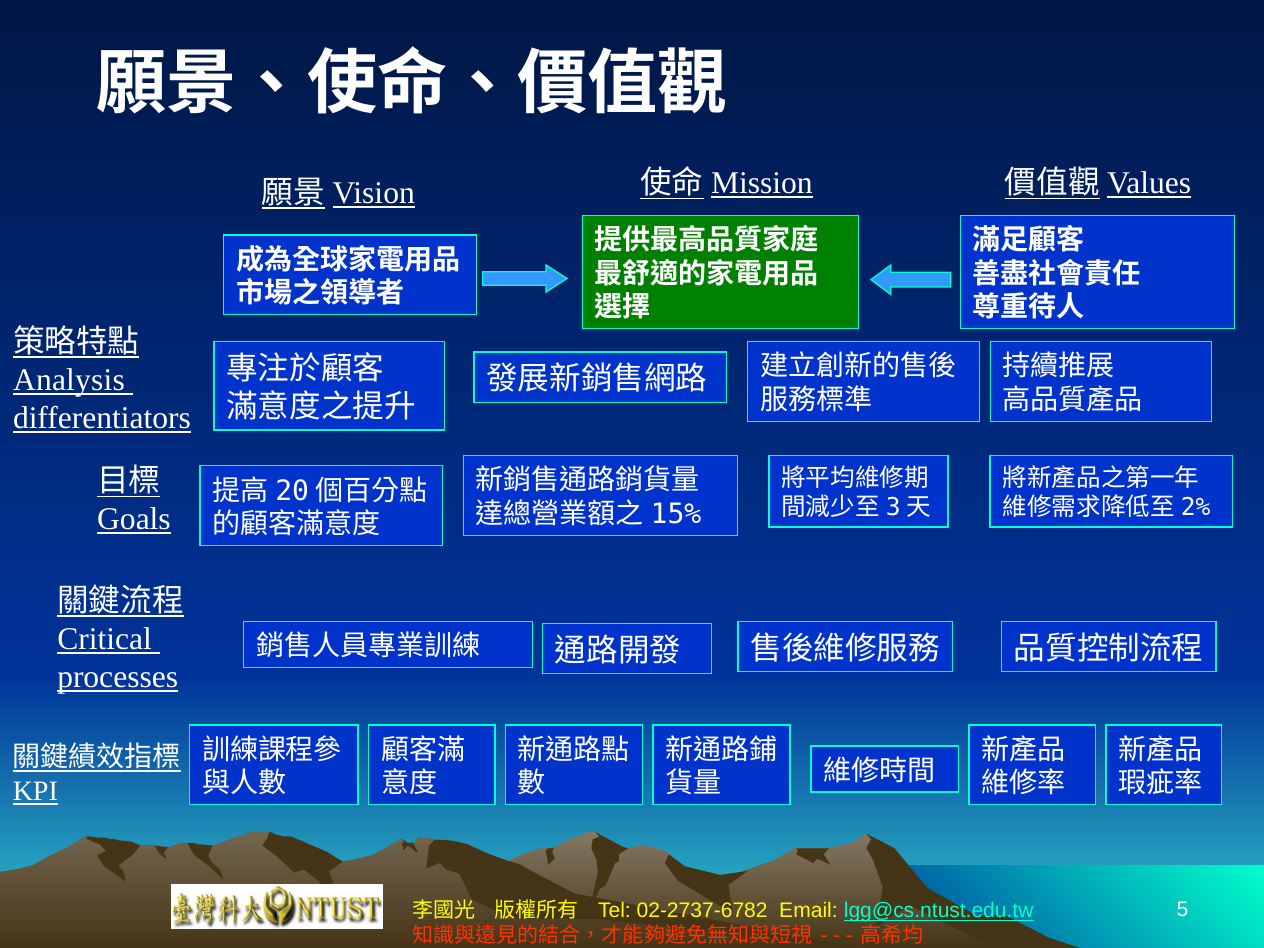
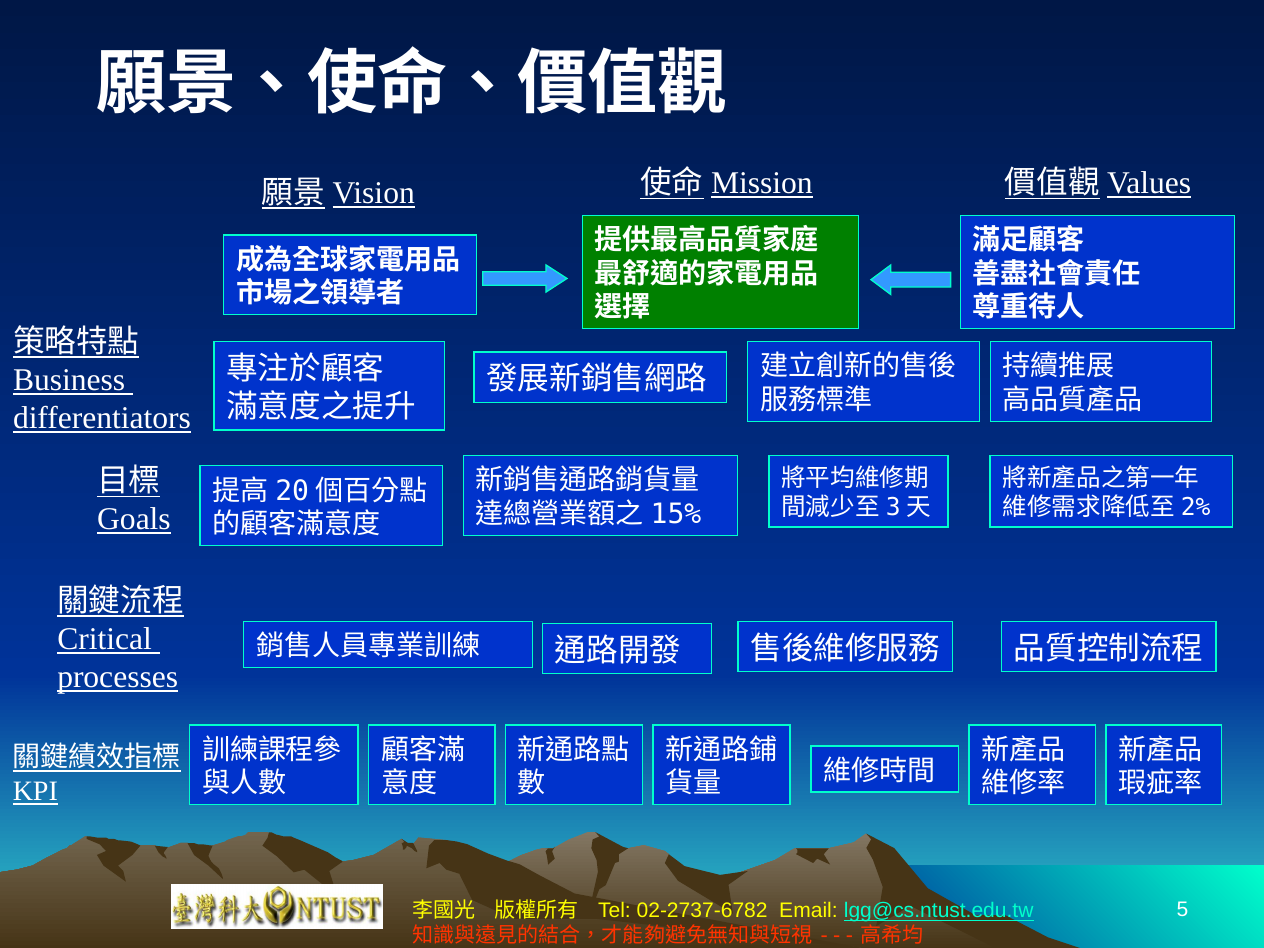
Analysis: Analysis -> Business
